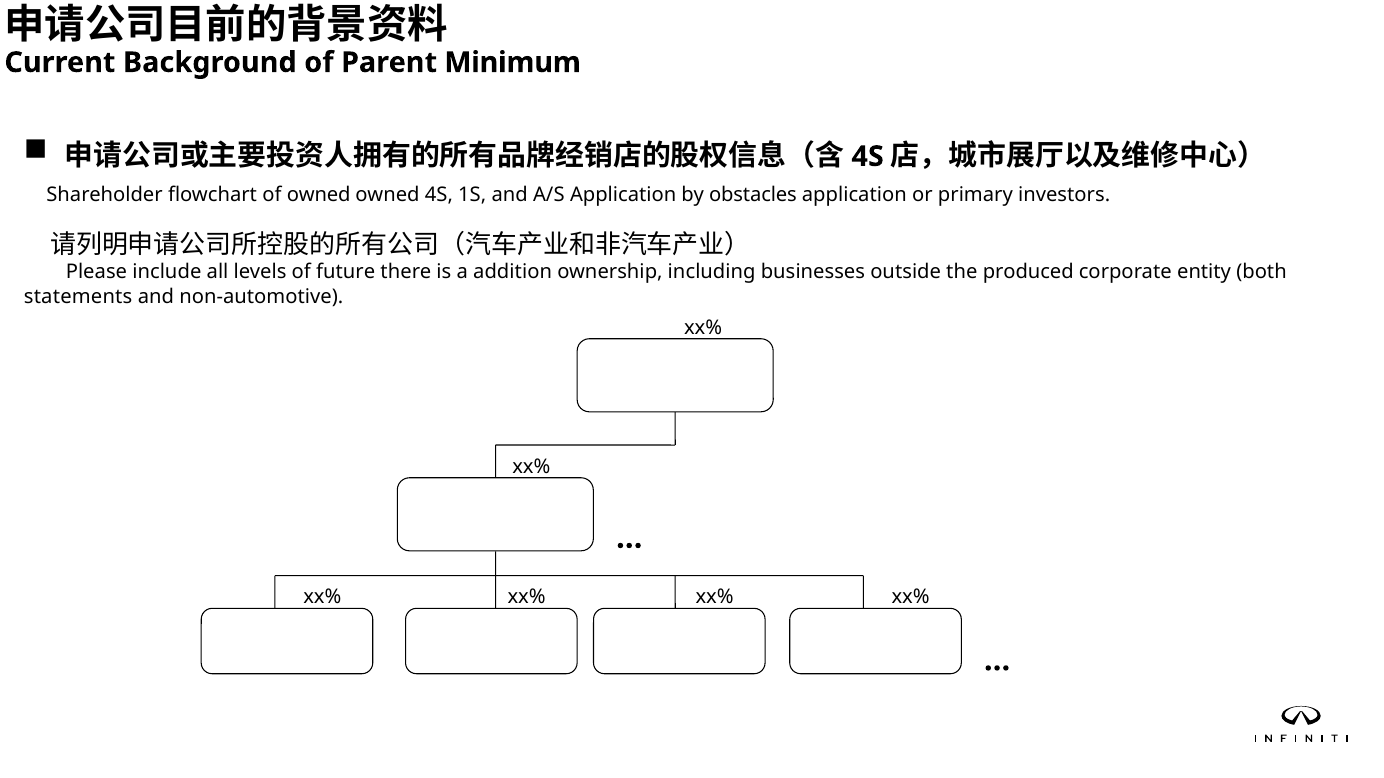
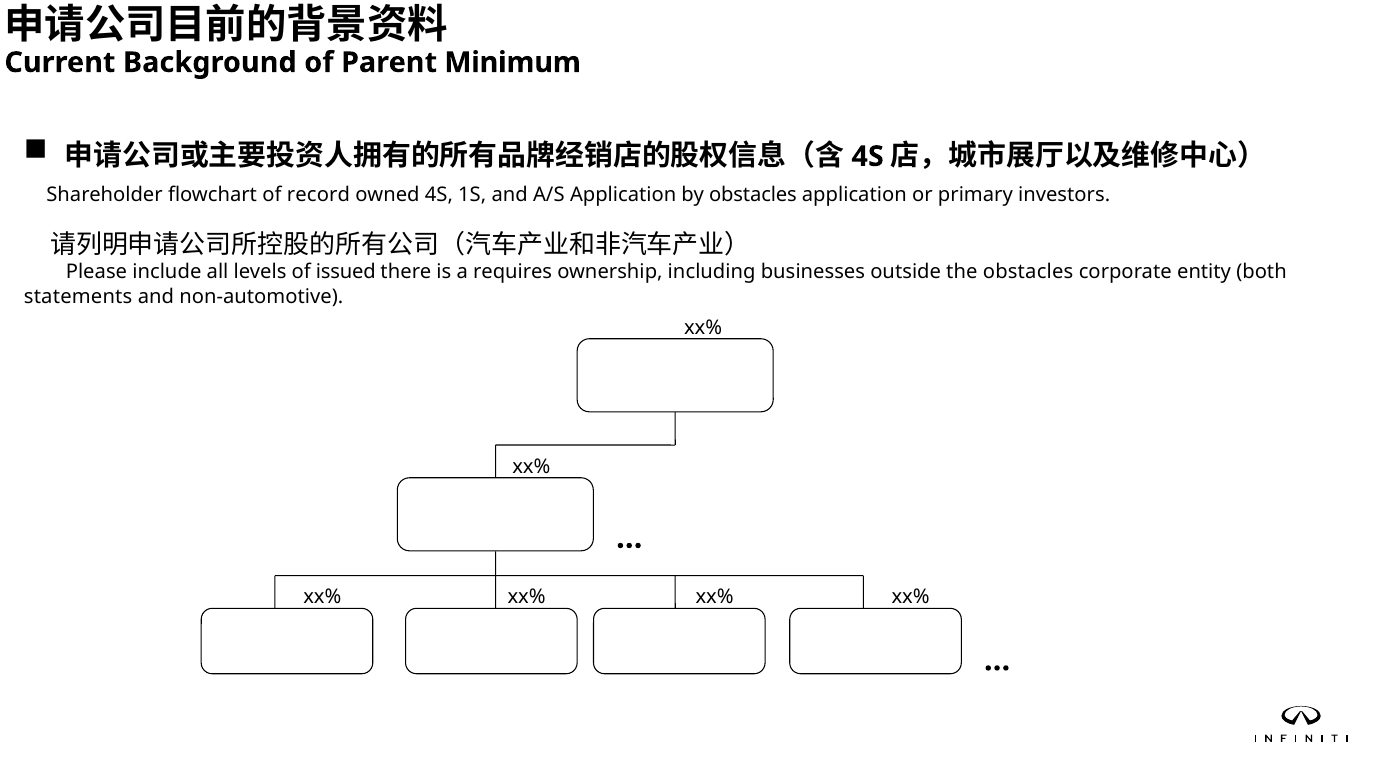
of owned: owned -> record
future: future -> issued
addition: addition -> requires
the produced: produced -> obstacles
